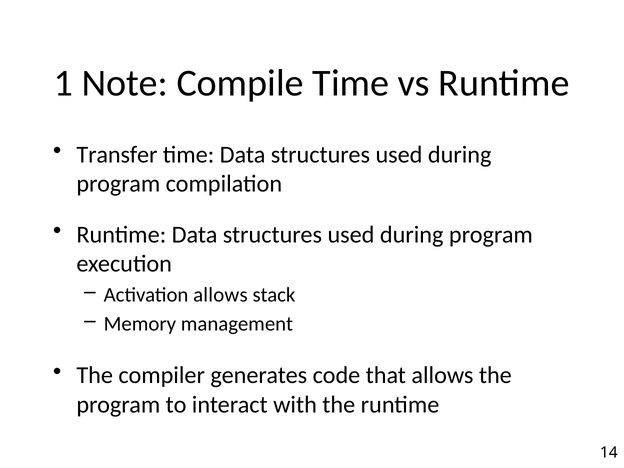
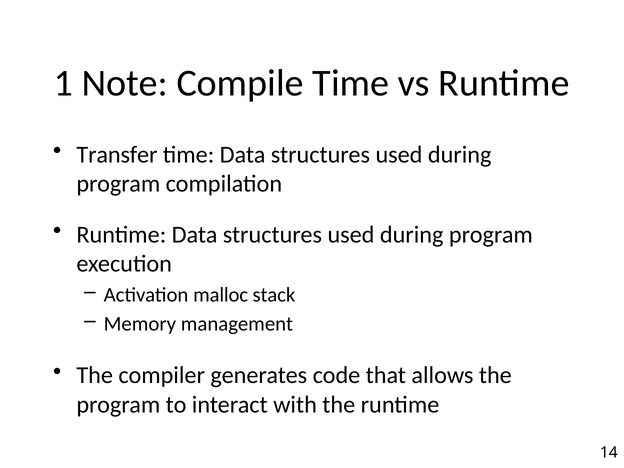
Activation allows: allows -> malloc
